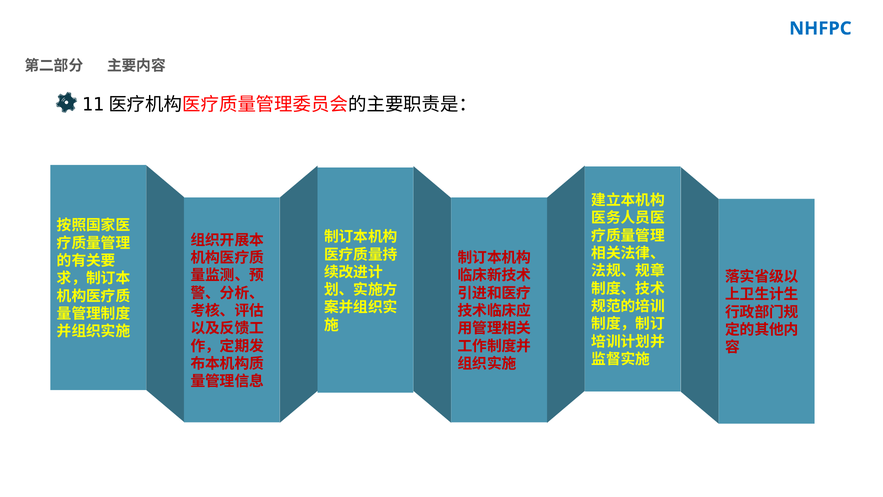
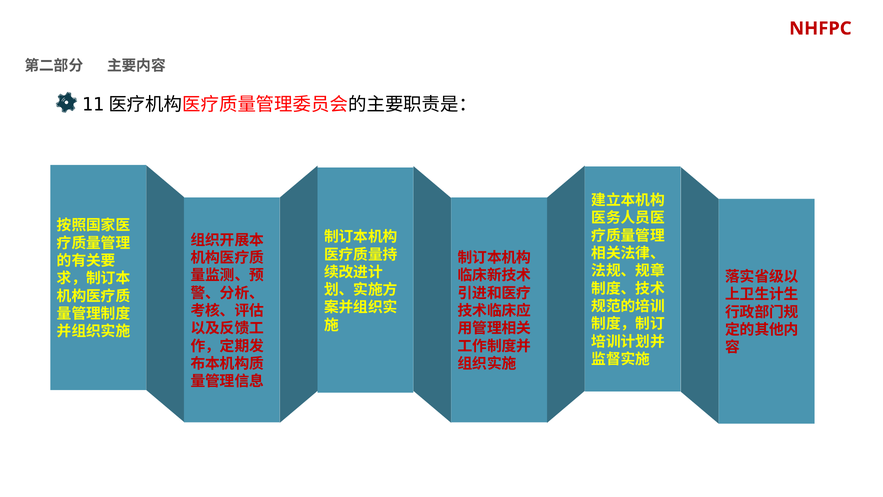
NHFPC colour: blue -> red
